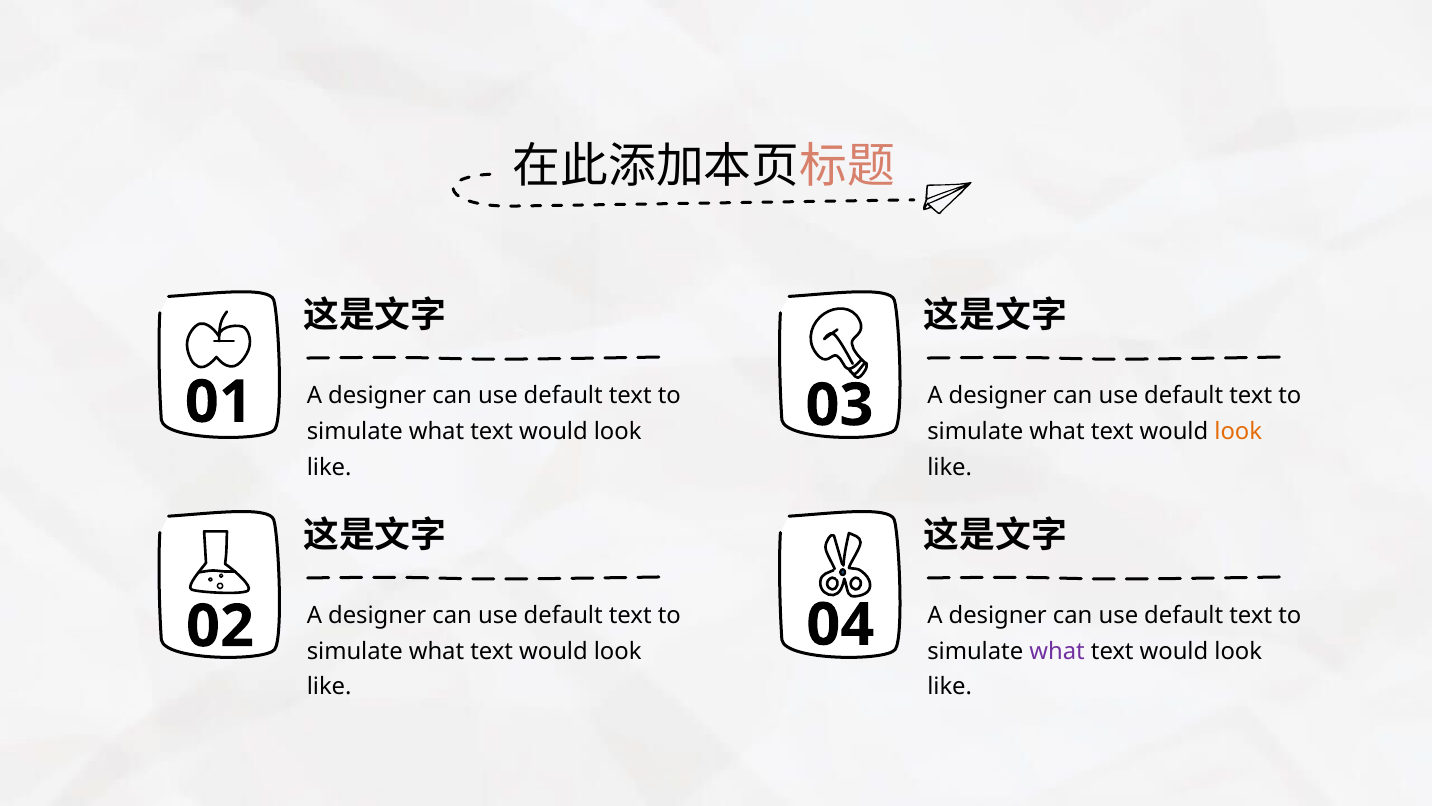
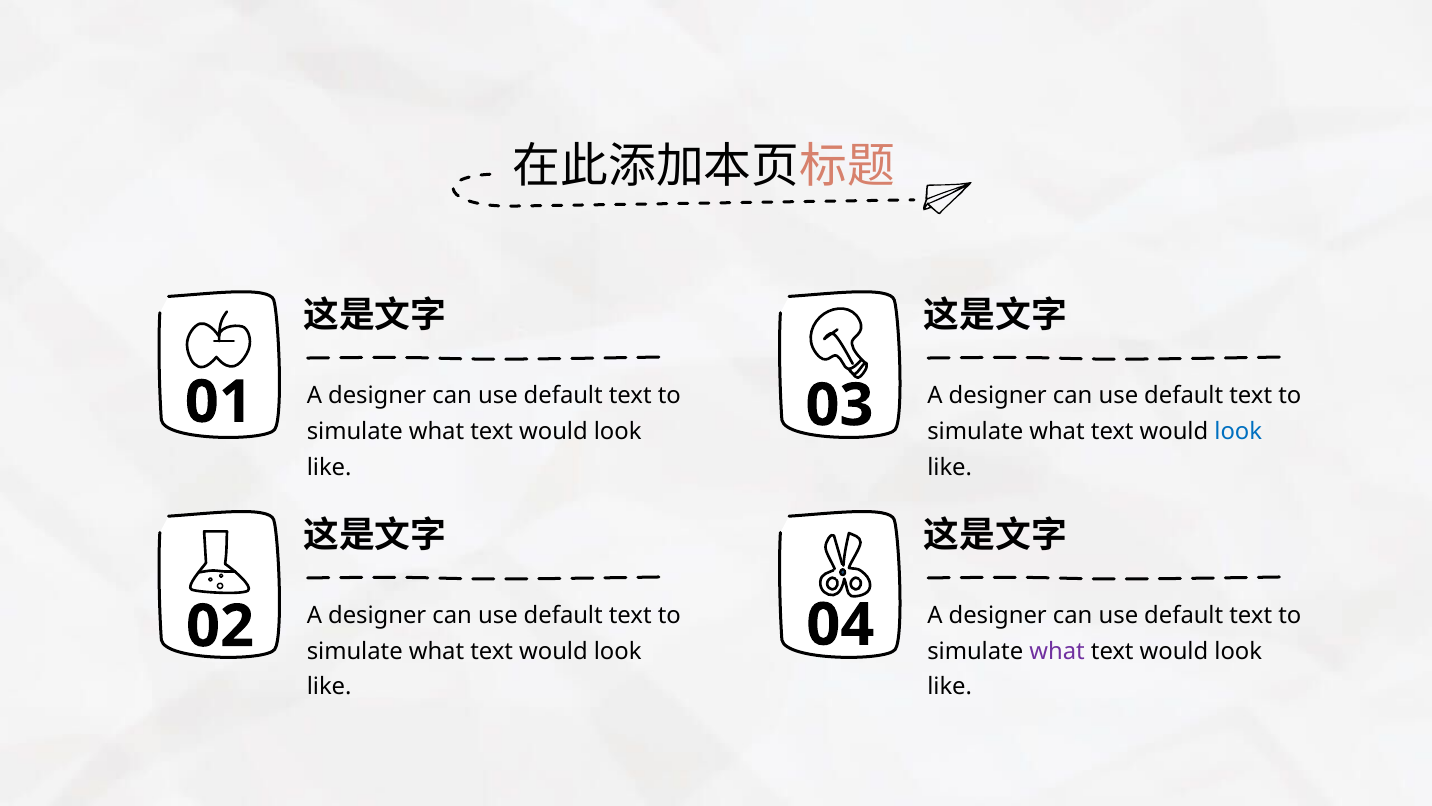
look at (1238, 431) colour: orange -> blue
